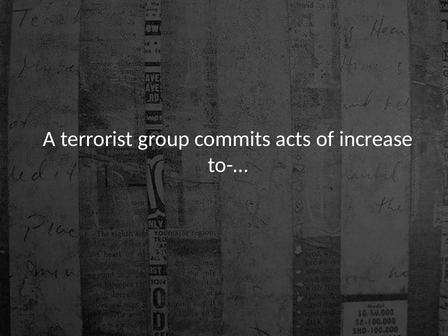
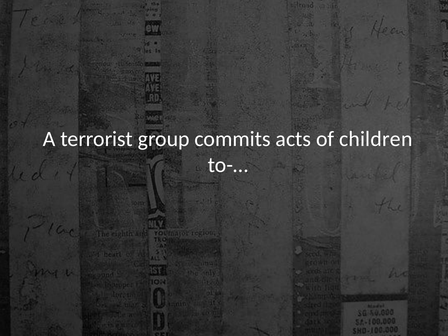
increase: increase -> children
